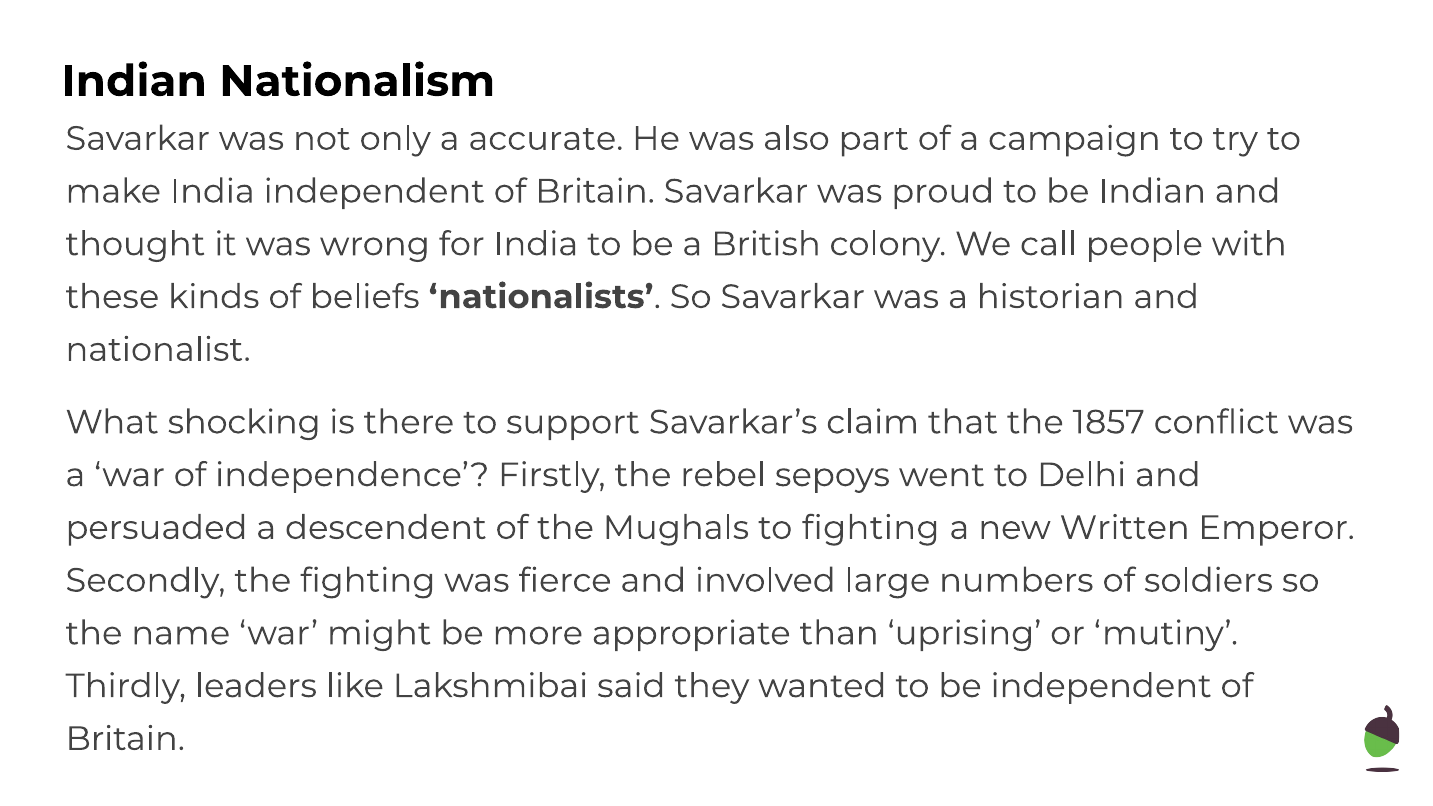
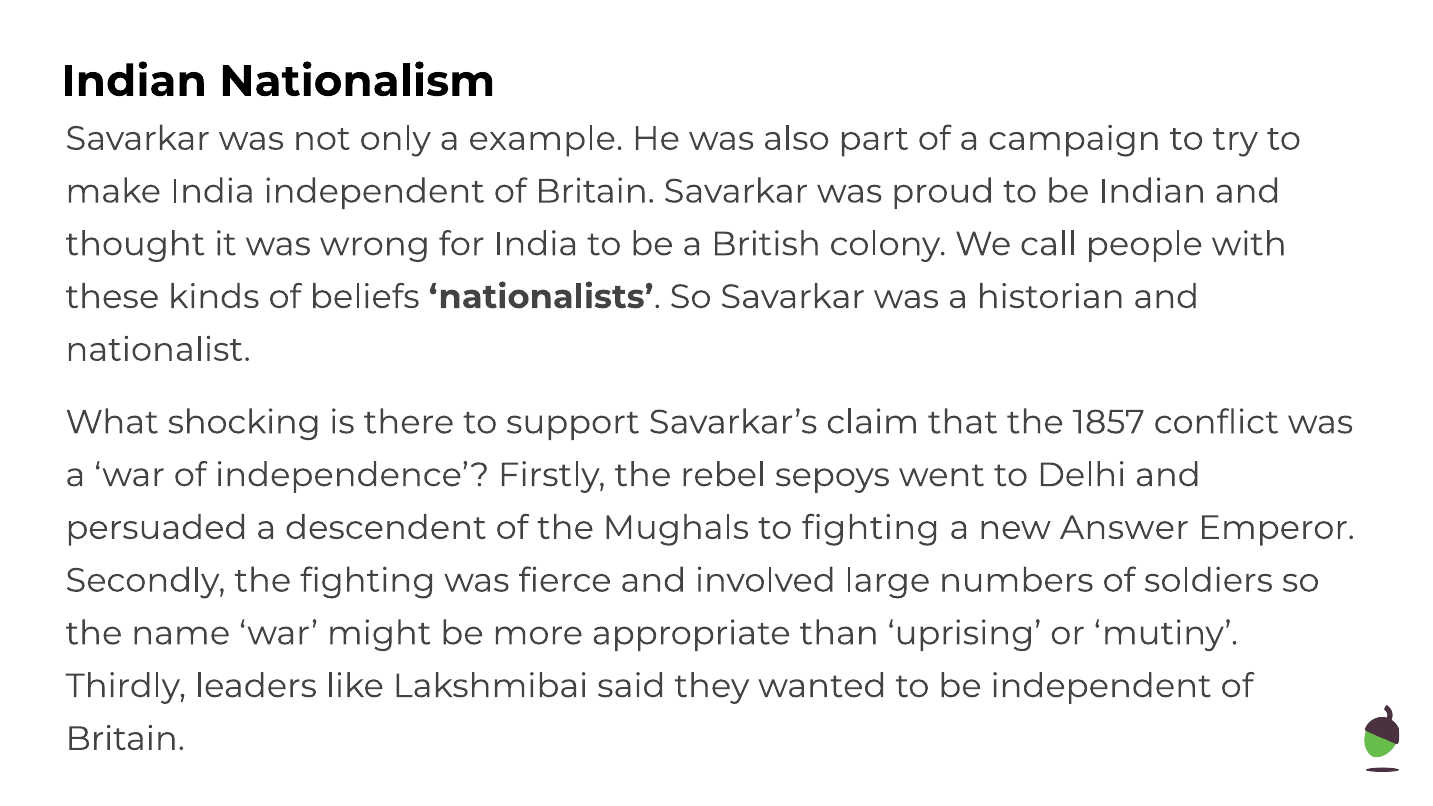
accurate: accurate -> example
Written: Written -> Answer
